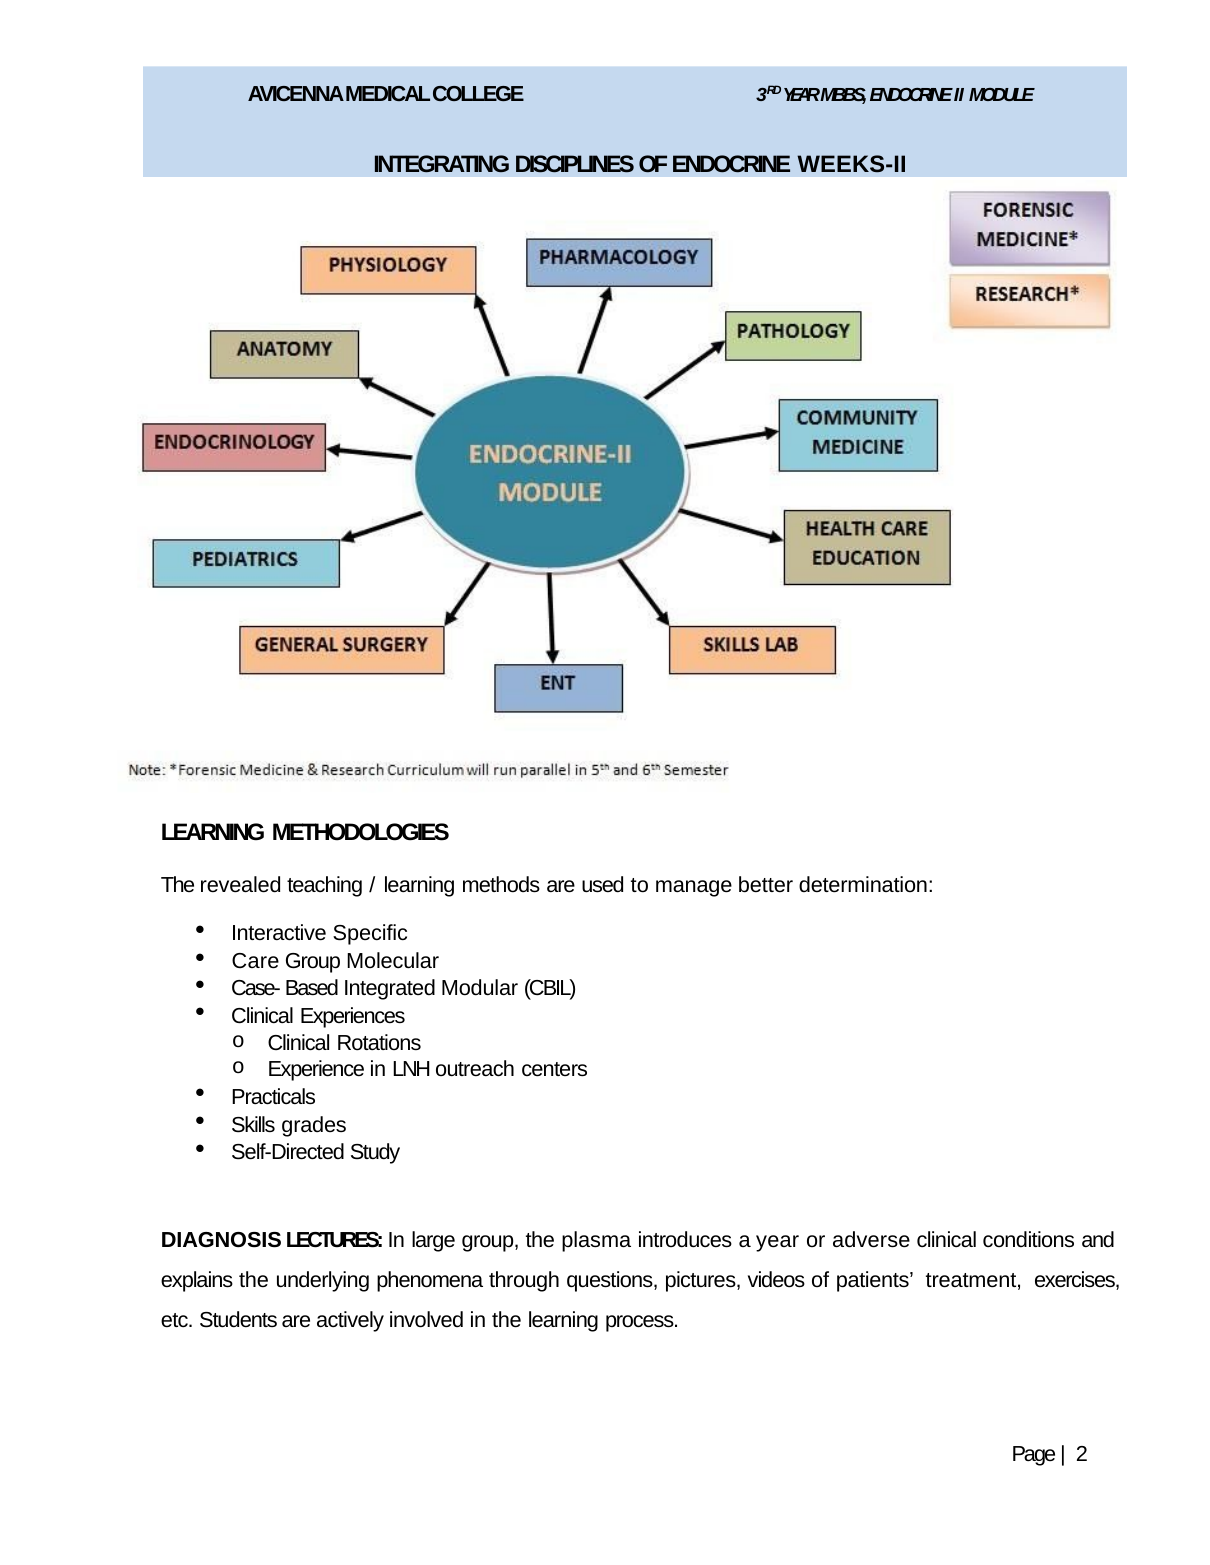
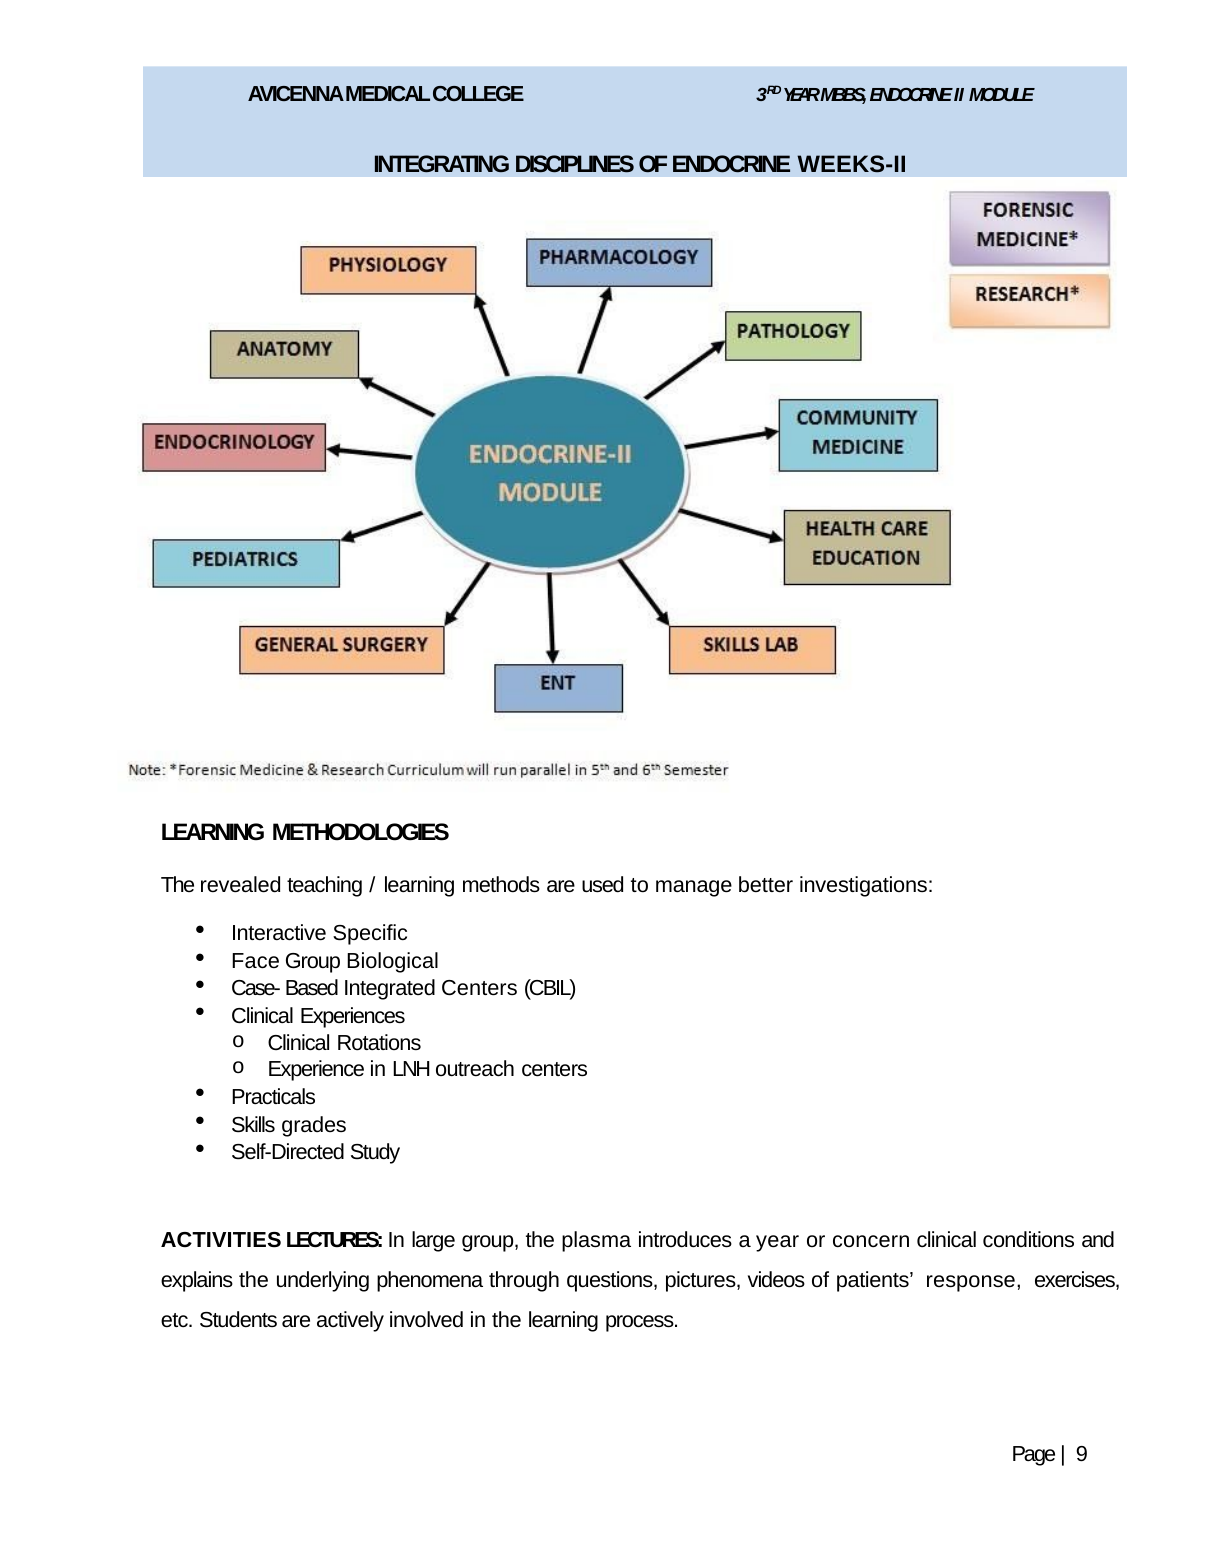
determination: determination -> investigations
Care: Care -> Face
Molecular: Molecular -> Biological
Integrated Modular: Modular -> Centers
DIAGNOSIS: DIAGNOSIS -> ACTIVITIES
adverse: adverse -> concern
treatment: treatment -> response
2: 2 -> 9
